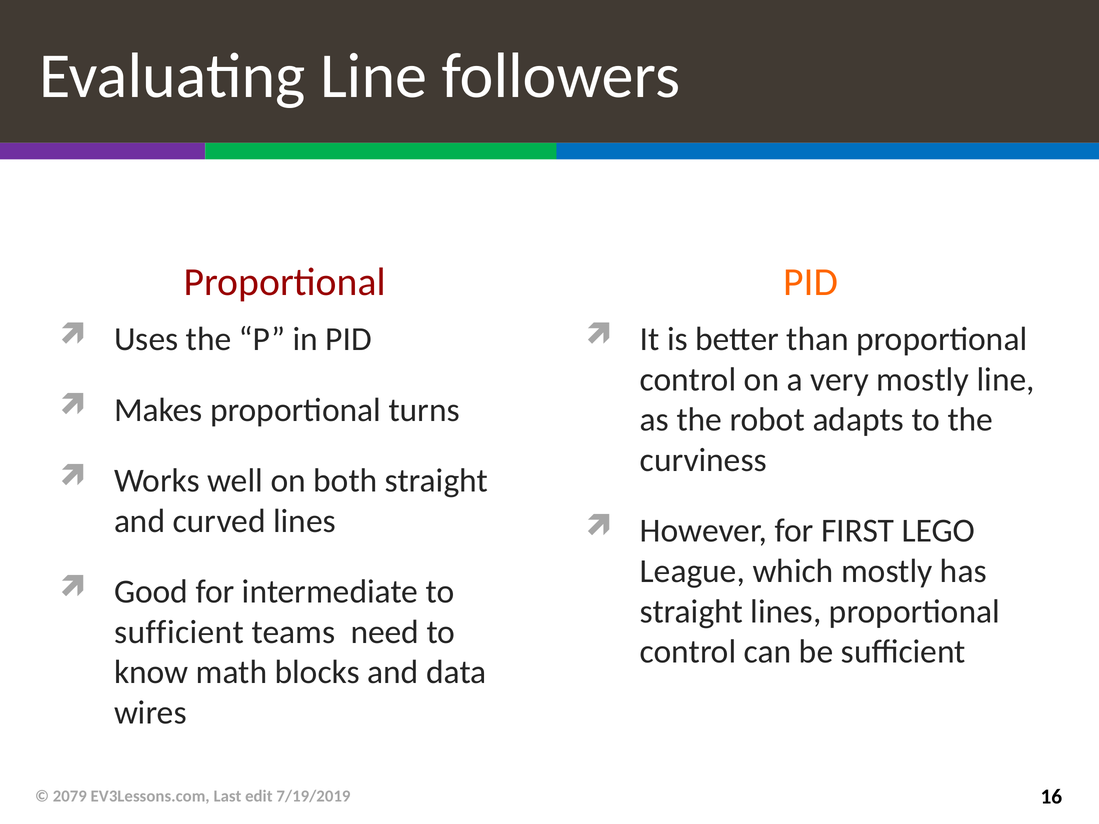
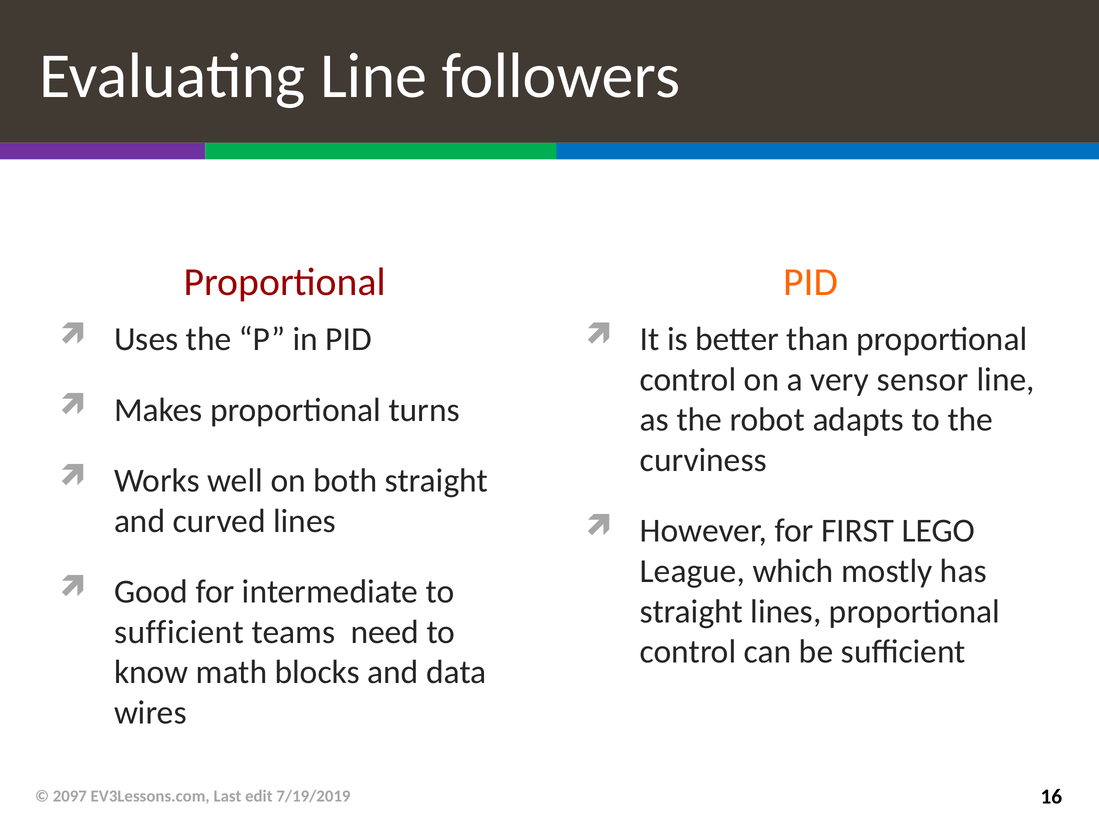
very mostly: mostly -> sensor
2079: 2079 -> 2097
